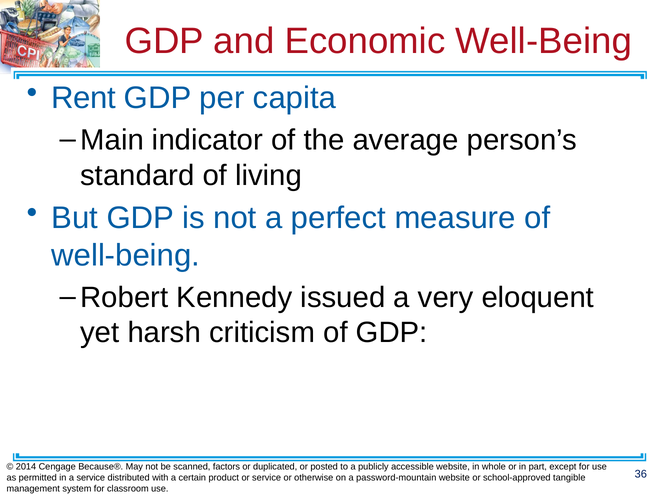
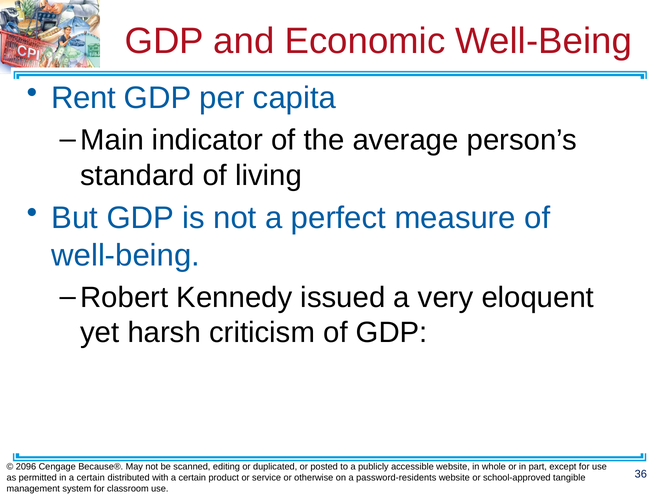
2014: 2014 -> 2096
factors: factors -> editing
in a service: service -> certain
password-mountain: password-mountain -> password-residents
